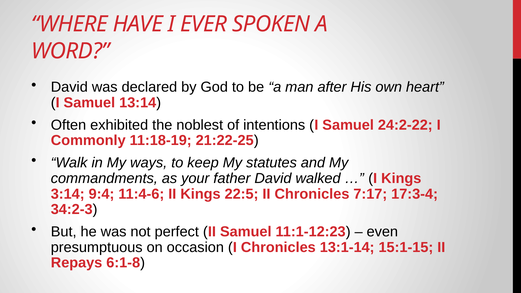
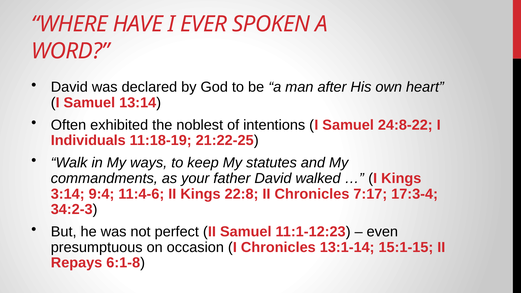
24:2-22: 24:2-22 -> 24:8-22
Commonly: Commonly -> Individuals
22:5: 22:5 -> 22:8
